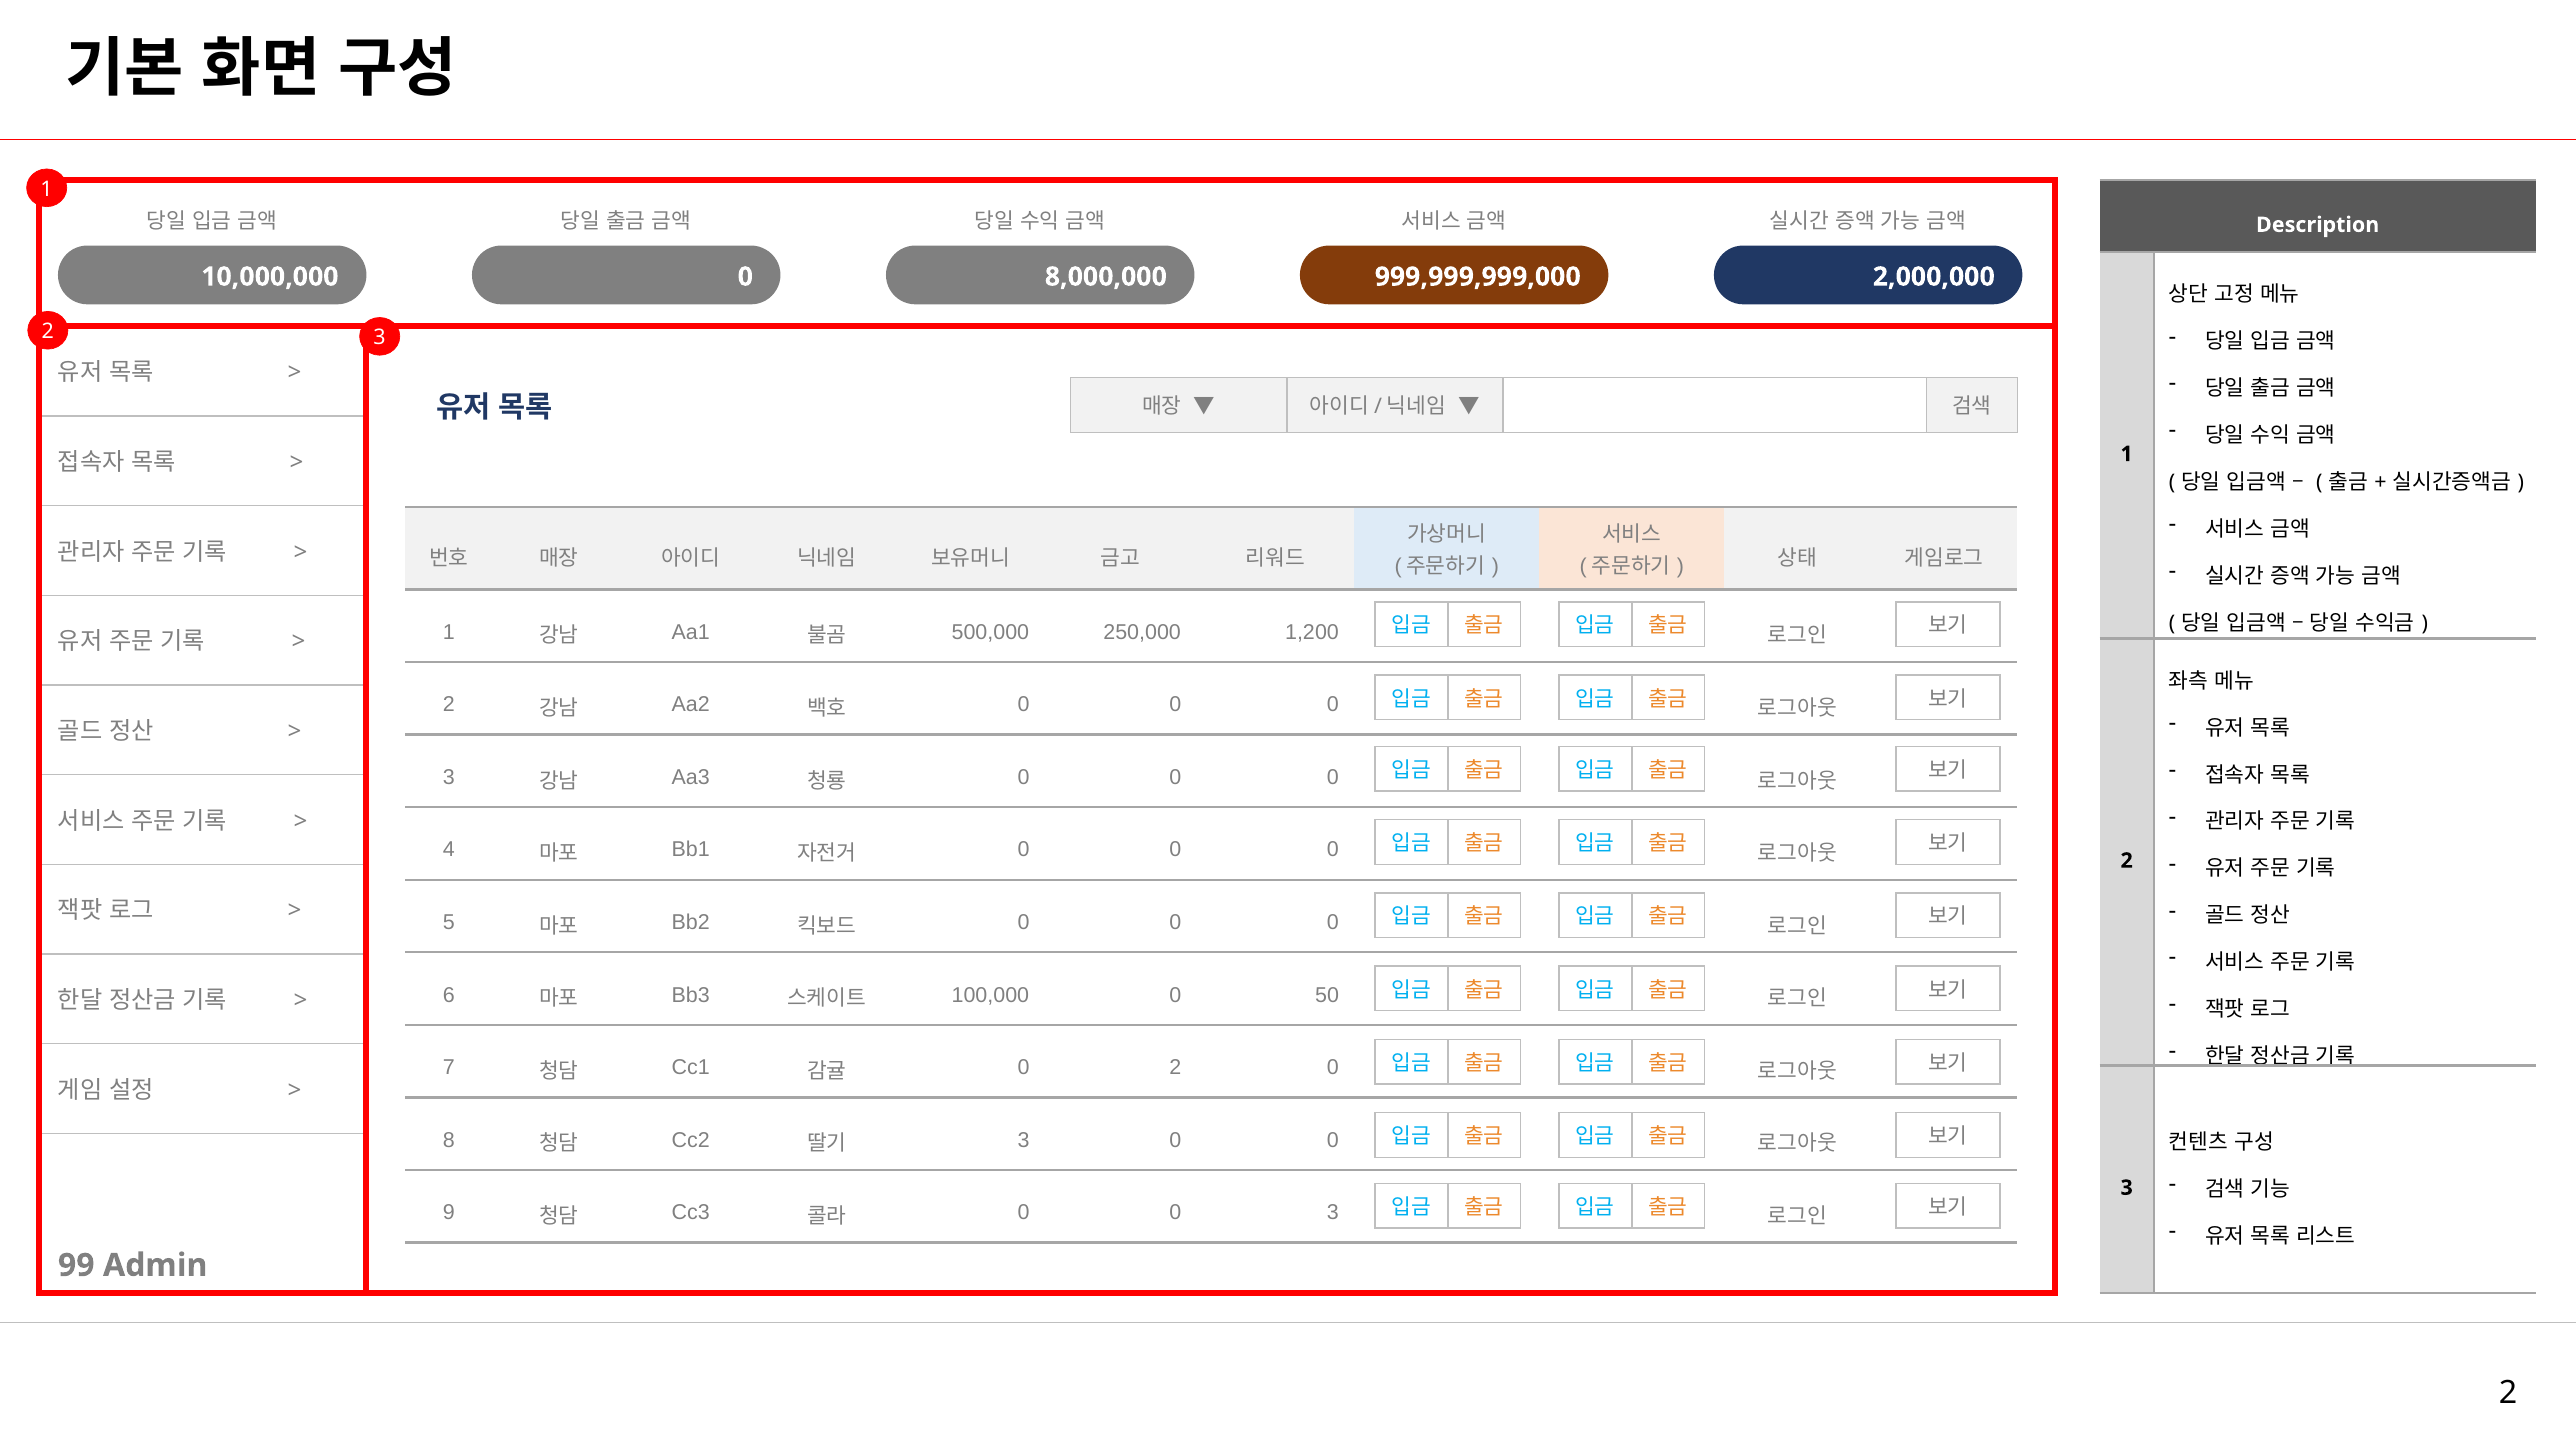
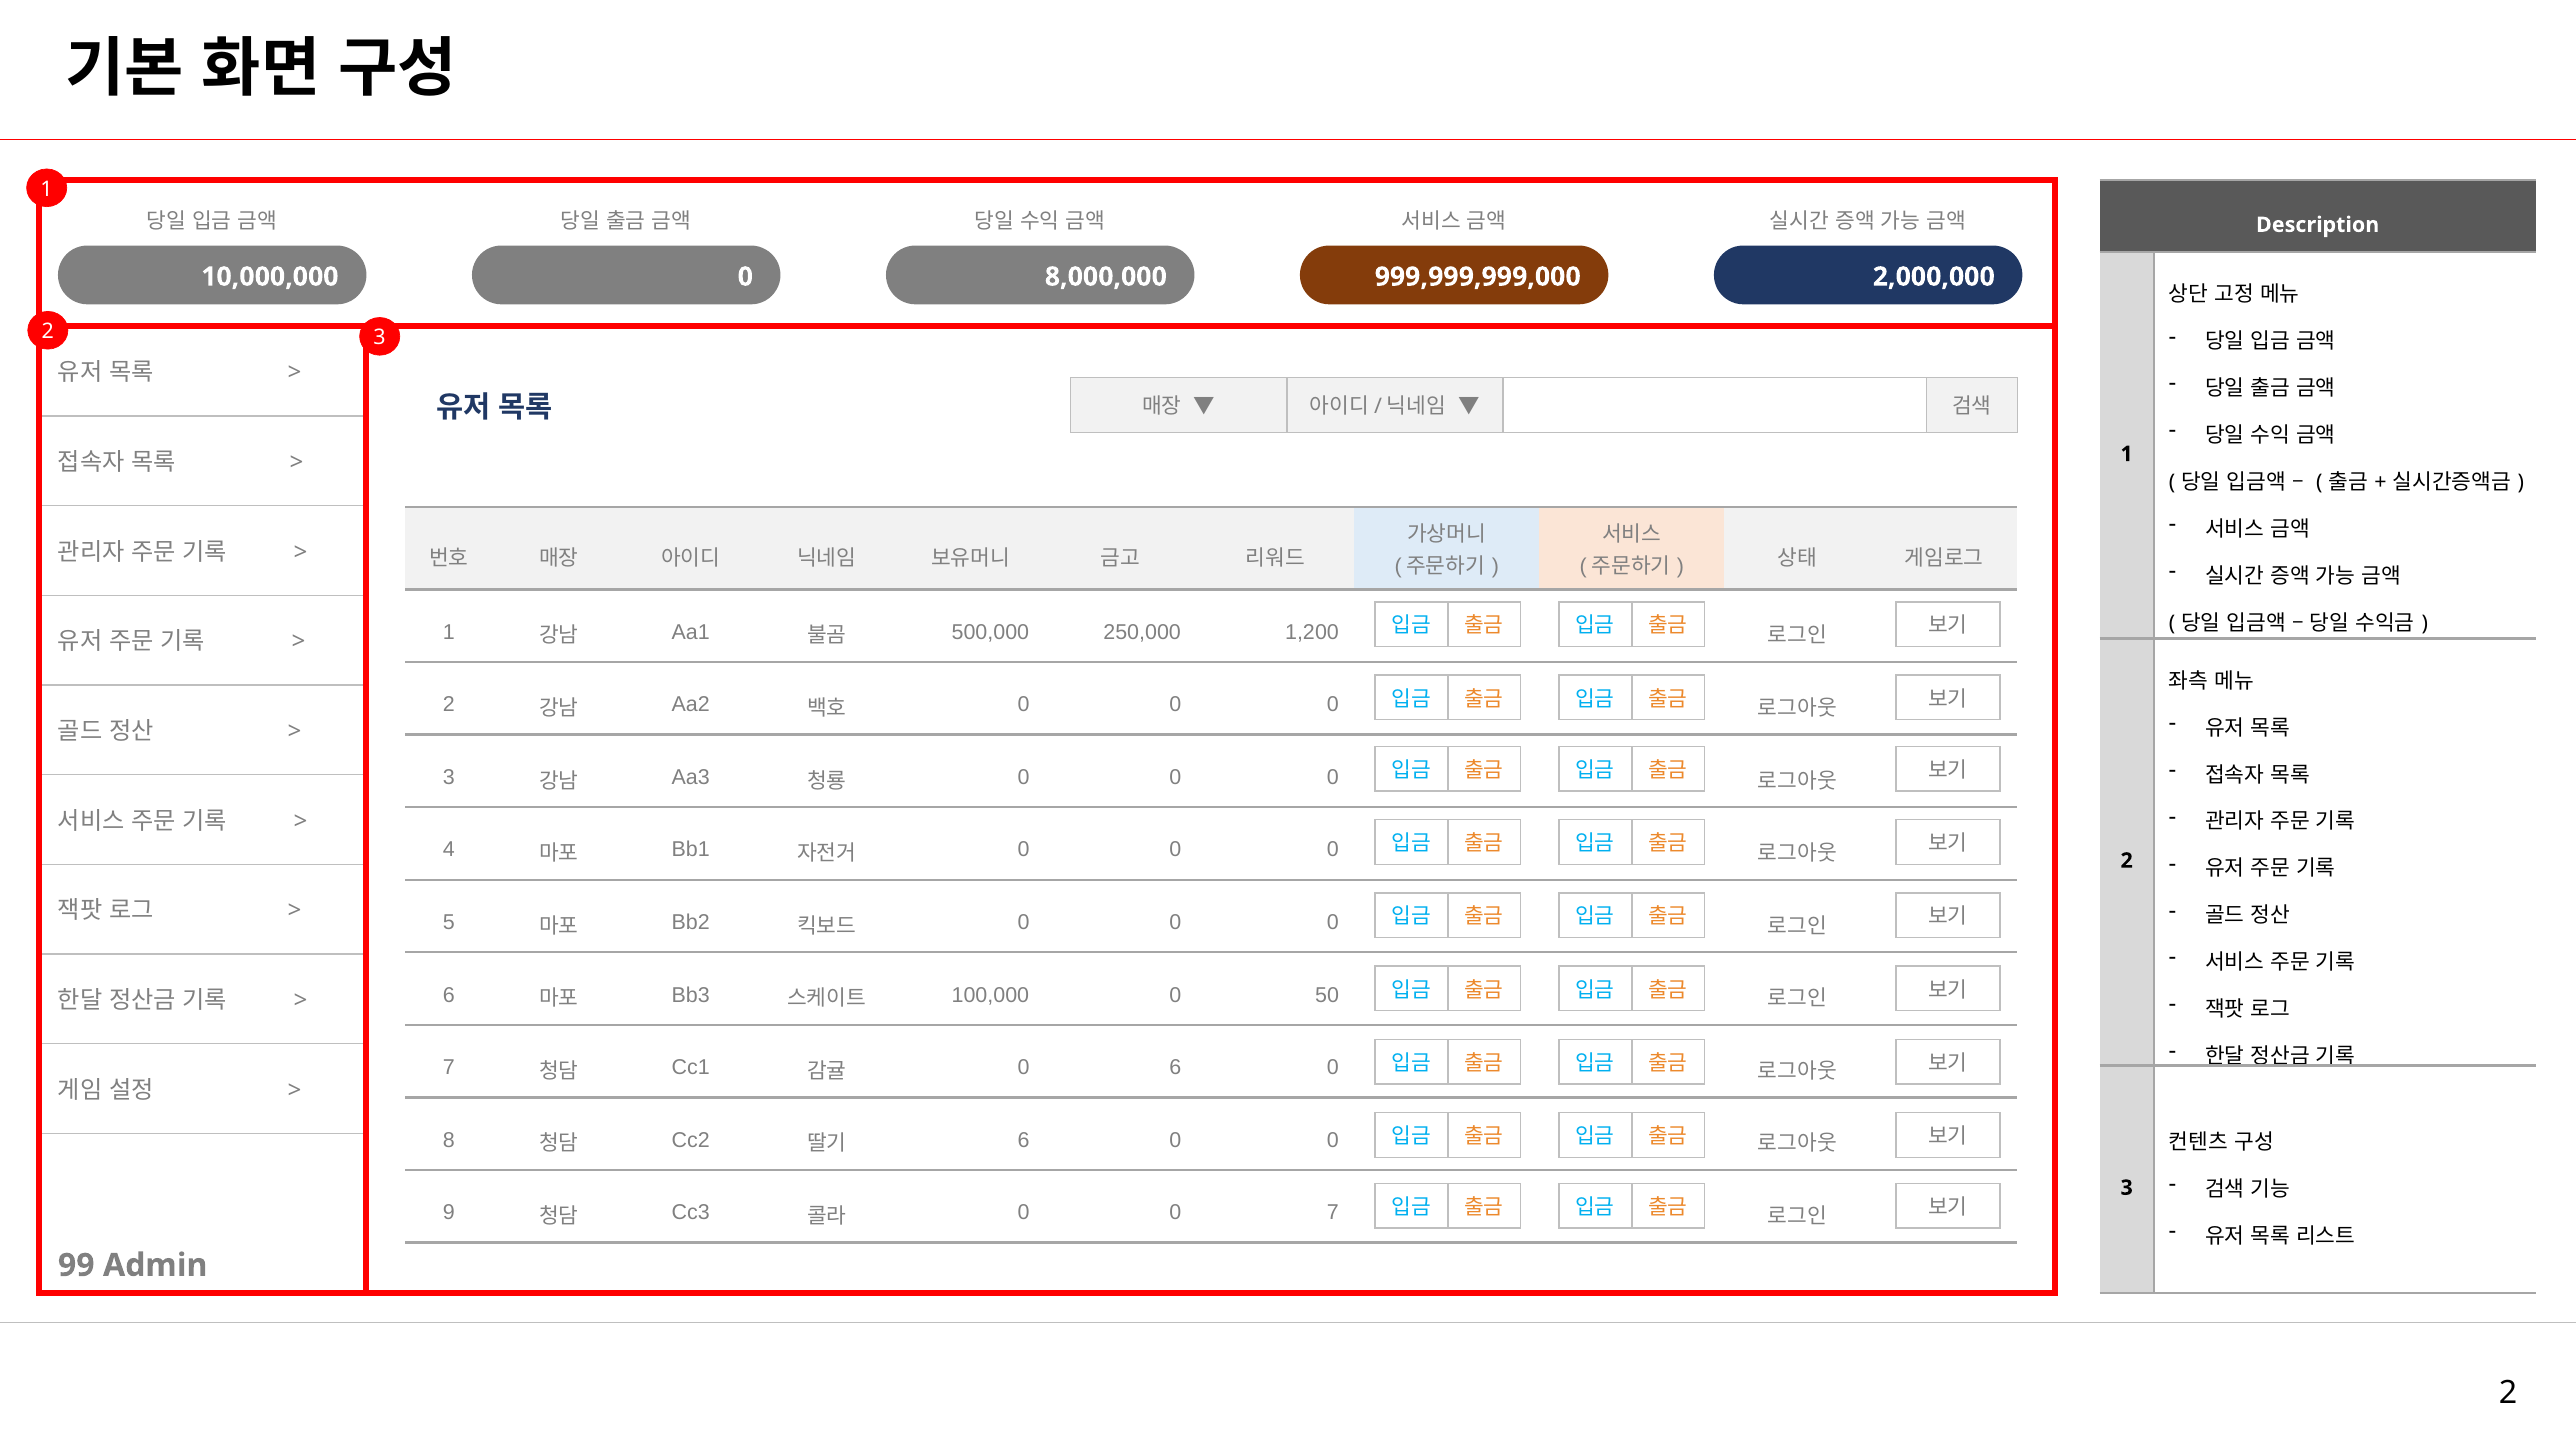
0 2: 2 -> 6
3 at (1024, 1140): 3 -> 6
0 3: 3 -> 7
